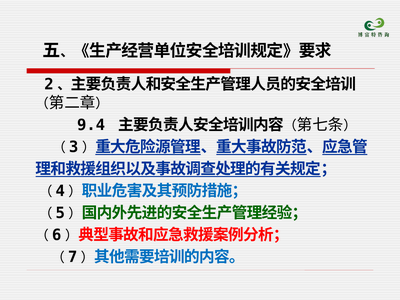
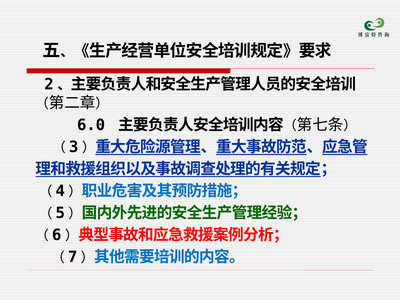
9.4: 9.4 -> 6.0
